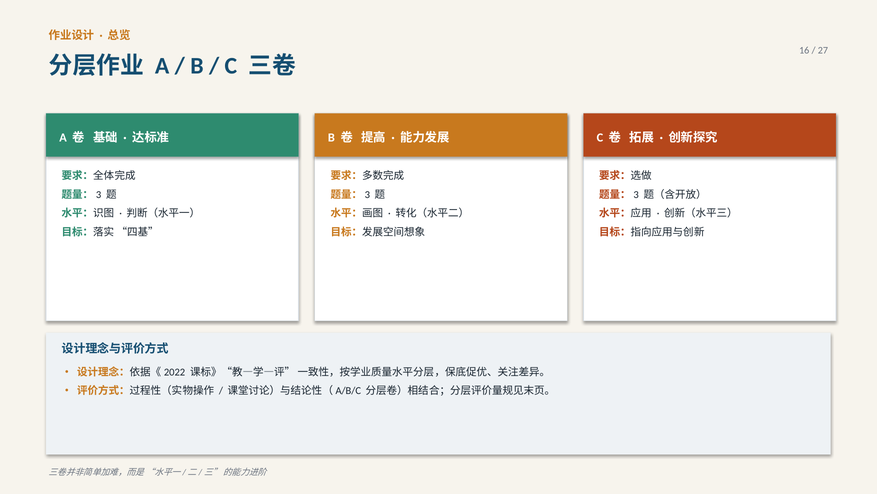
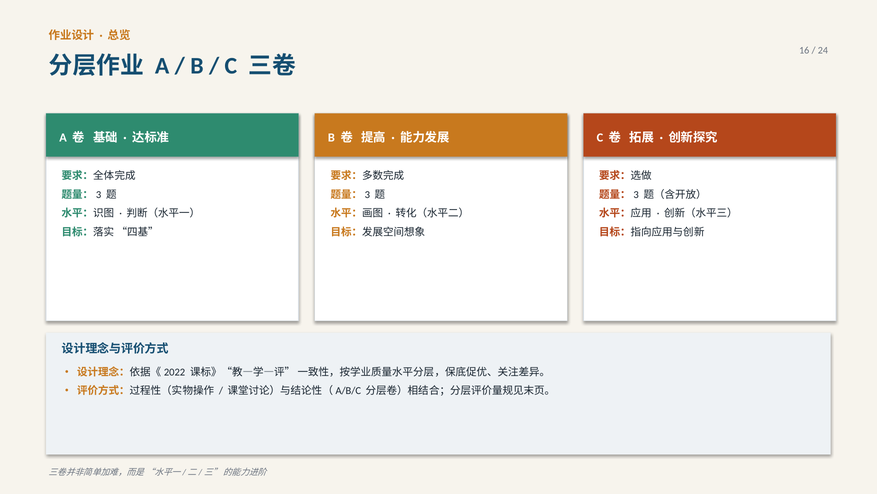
27: 27 -> 24
